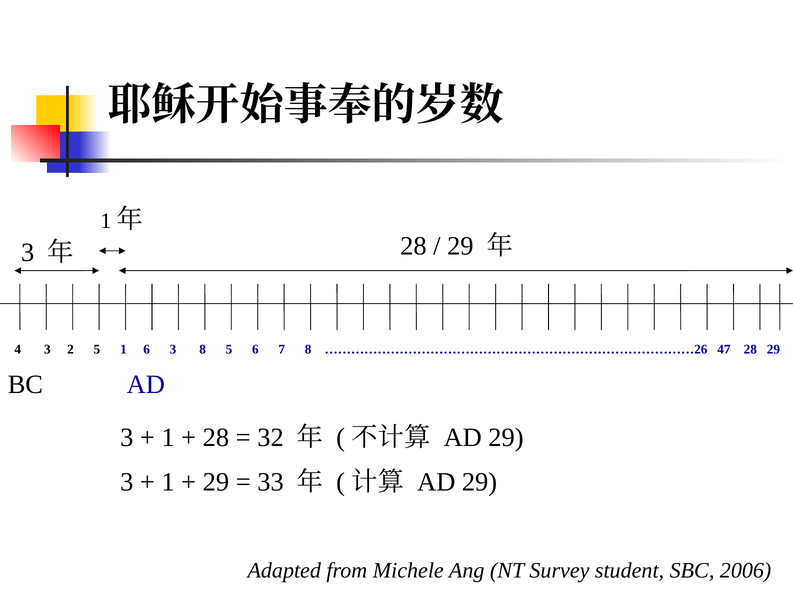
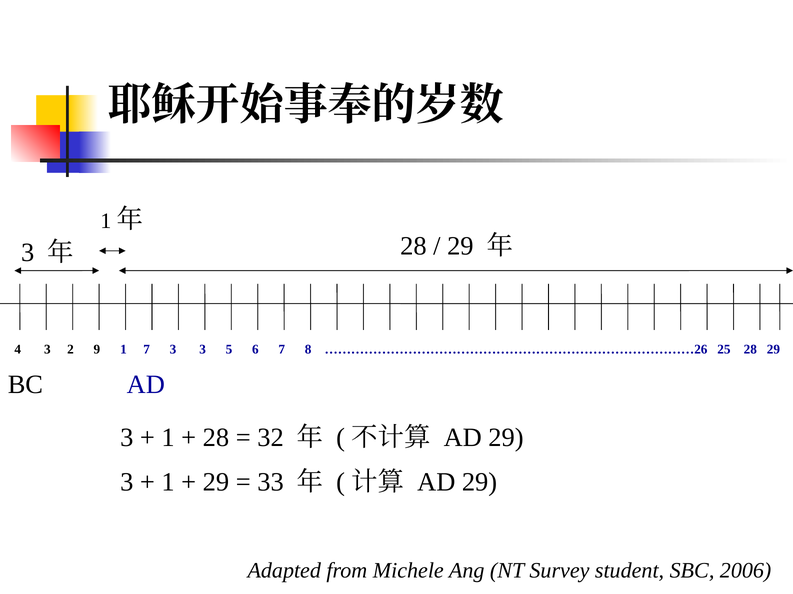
2 5: 5 -> 9
1 6: 6 -> 7
3 8: 8 -> 3
47: 47 -> 25
